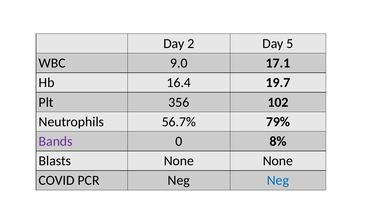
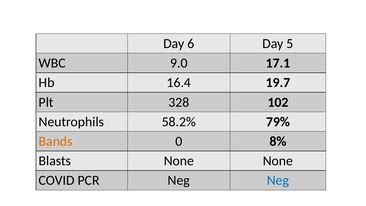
2: 2 -> 6
356: 356 -> 328
56.7%: 56.7% -> 58.2%
Bands colour: purple -> orange
